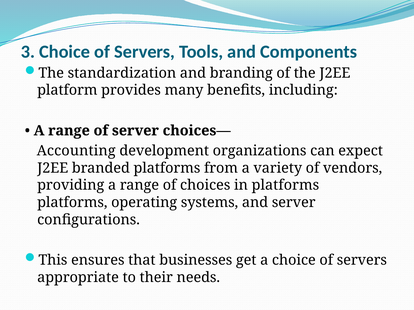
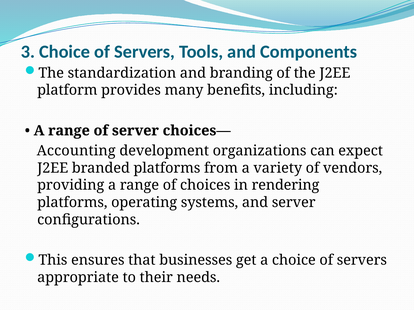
in platforms: platforms -> rendering
